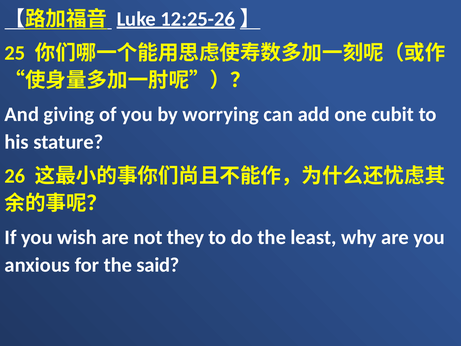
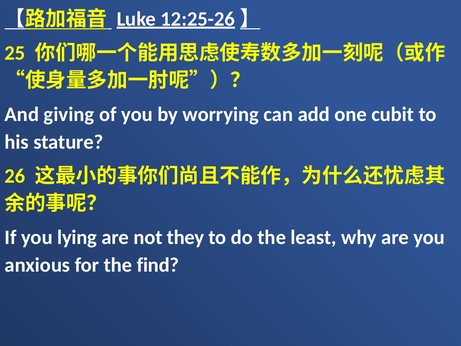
wish: wish -> lying
said: said -> find
